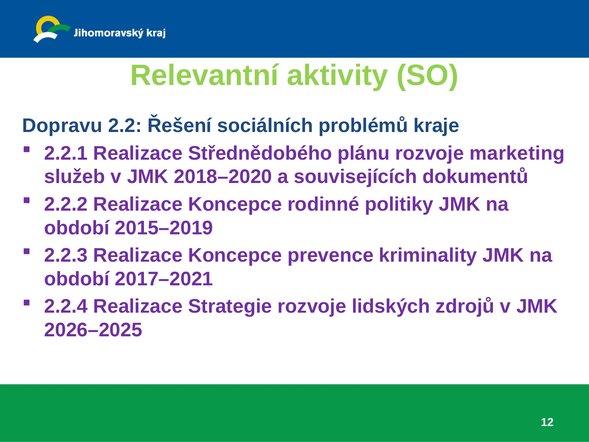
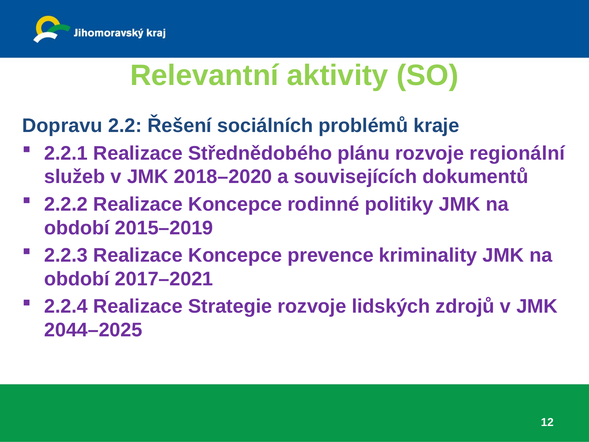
marketing: marketing -> regionální
2026–2025: 2026–2025 -> 2044–2025
